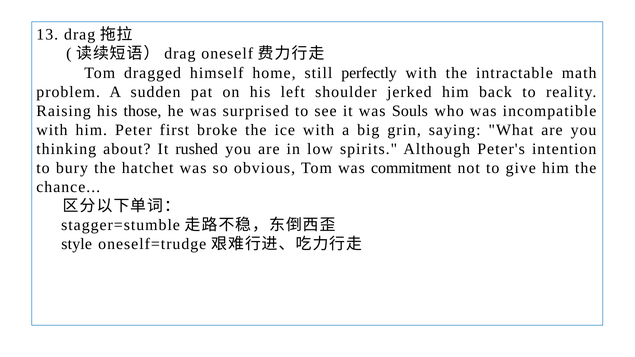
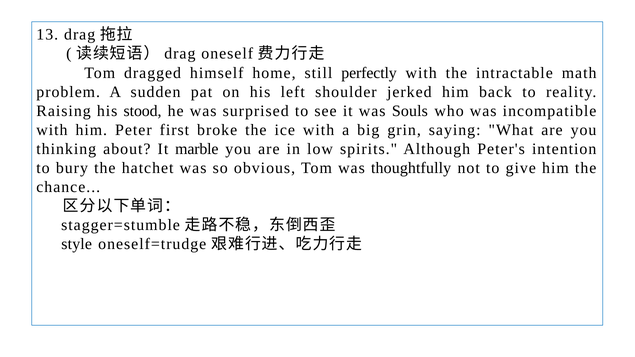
those: those -> stood
rushed: rushed -> marble
commitment: commitment -> thoughtfully
